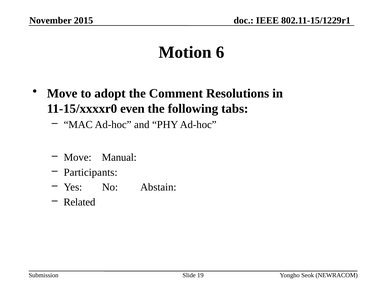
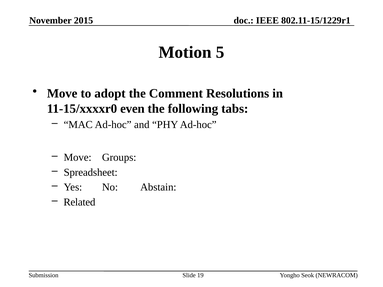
6: 6 -> 5
Manual: Manual -> Groups
Participants: Participants -> Spreadsheet
